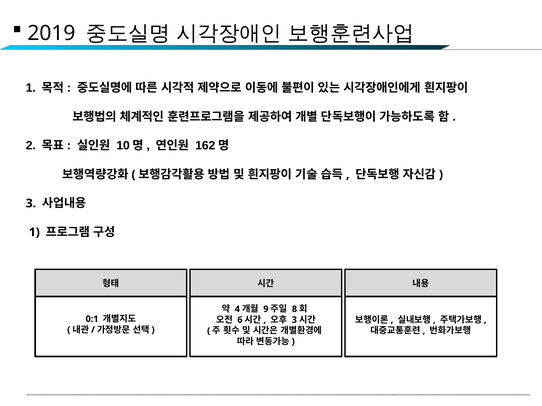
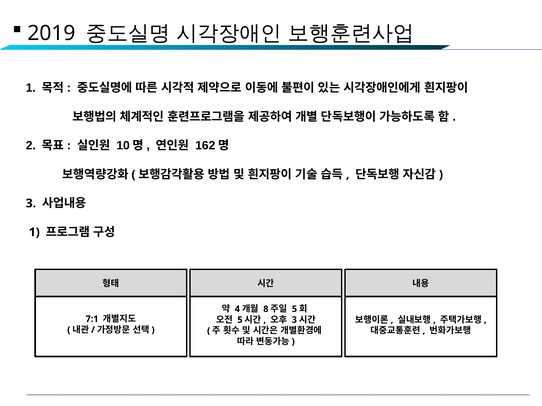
9: 9 -> 8
8 at (294, 309): 8 -> 5
6 at (240, 320): 6 -> 5
0:1: 0:1 -> 7:1
